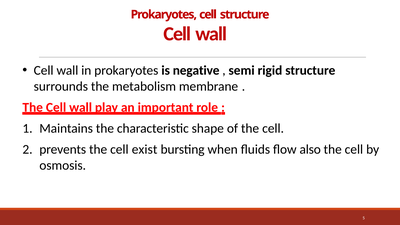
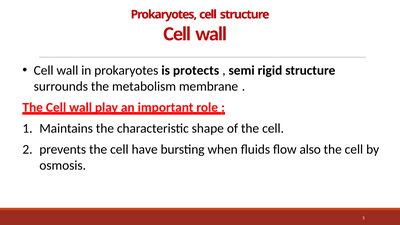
negative: negative -> protects
exist: exist -> have
